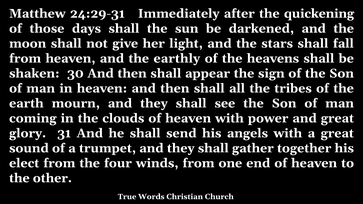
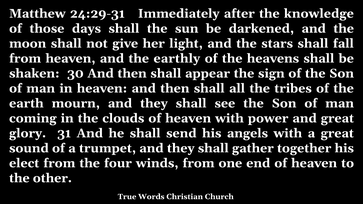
quickening: quickening -> knowledge
